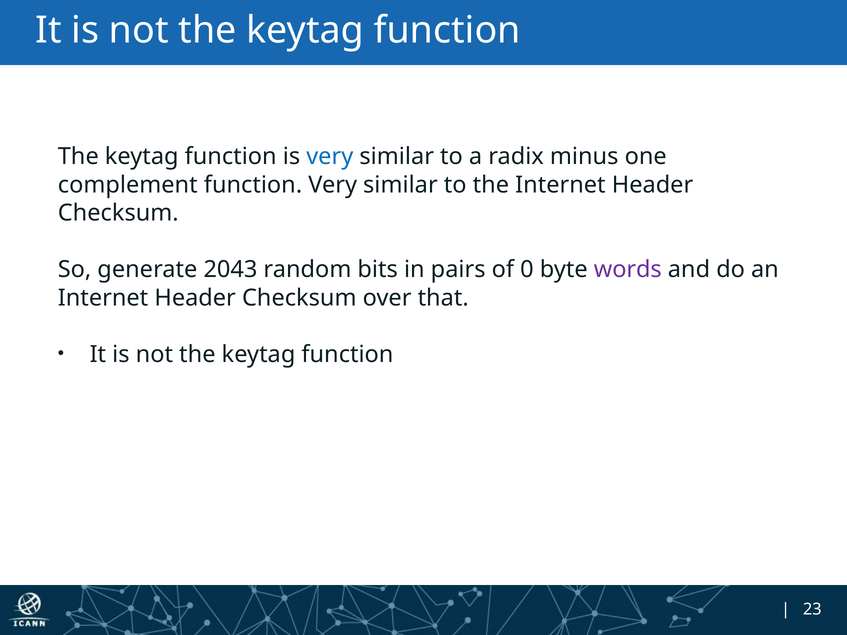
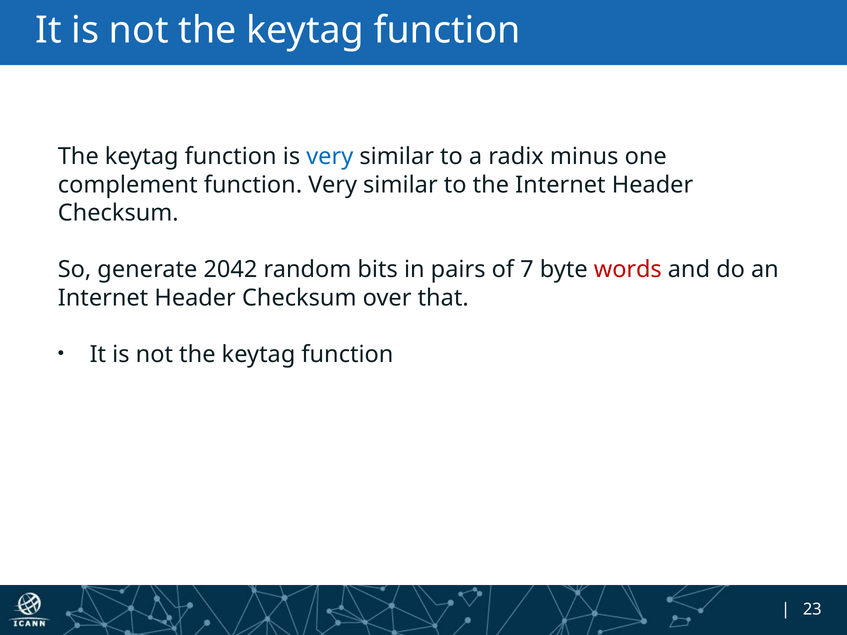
2043: 2043 -> 2042
0: 0 -> 7
words colour: purple -> red
